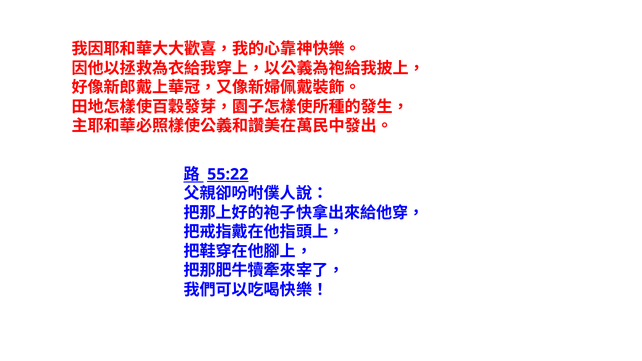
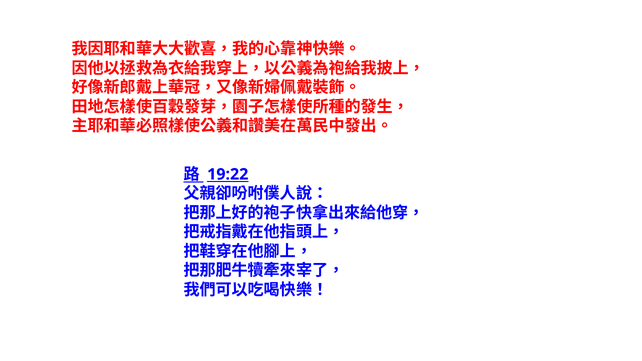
55:22: 55:22 -> 19:22
